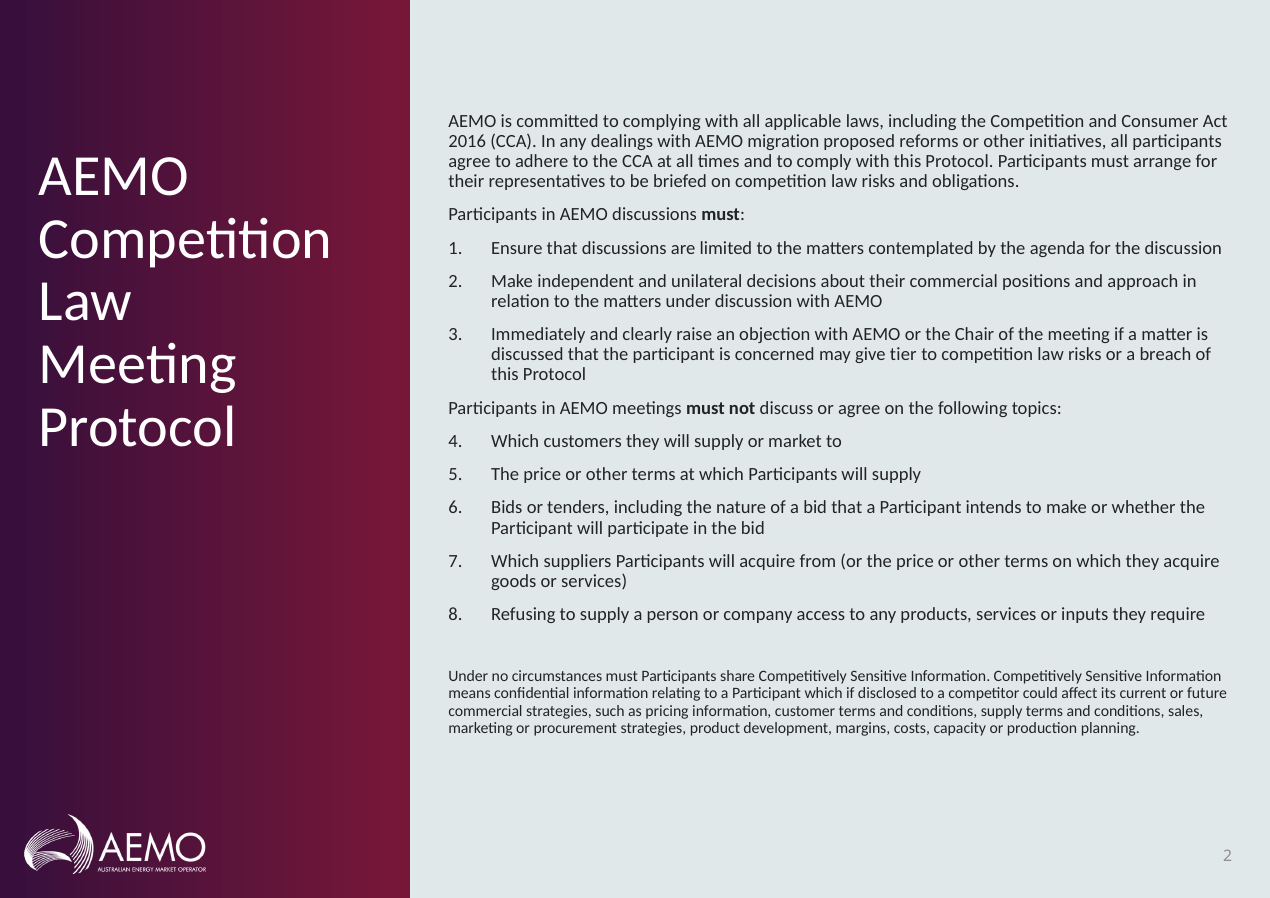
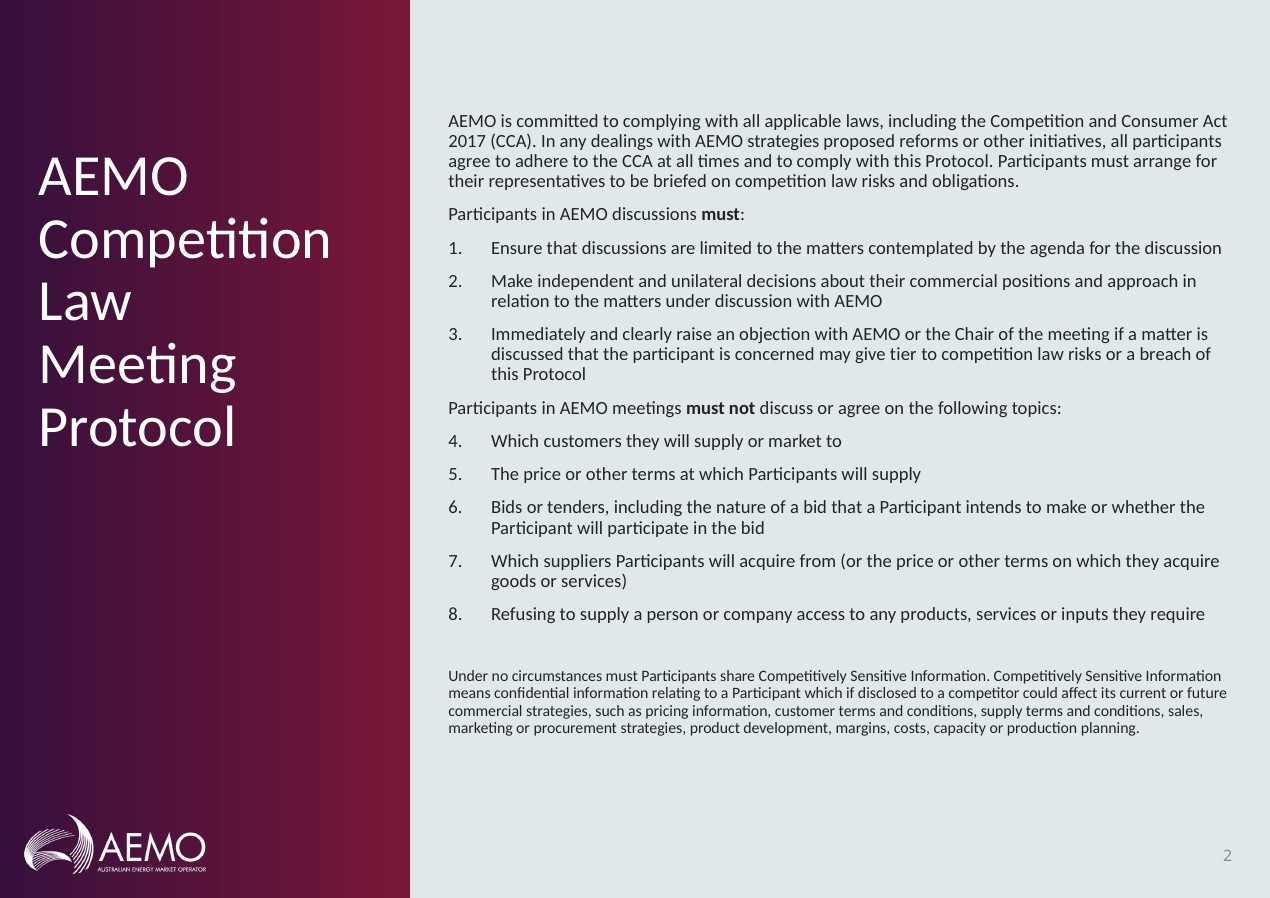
2016: 2016 -> 2017
AEMO migration: migration -> strategies
